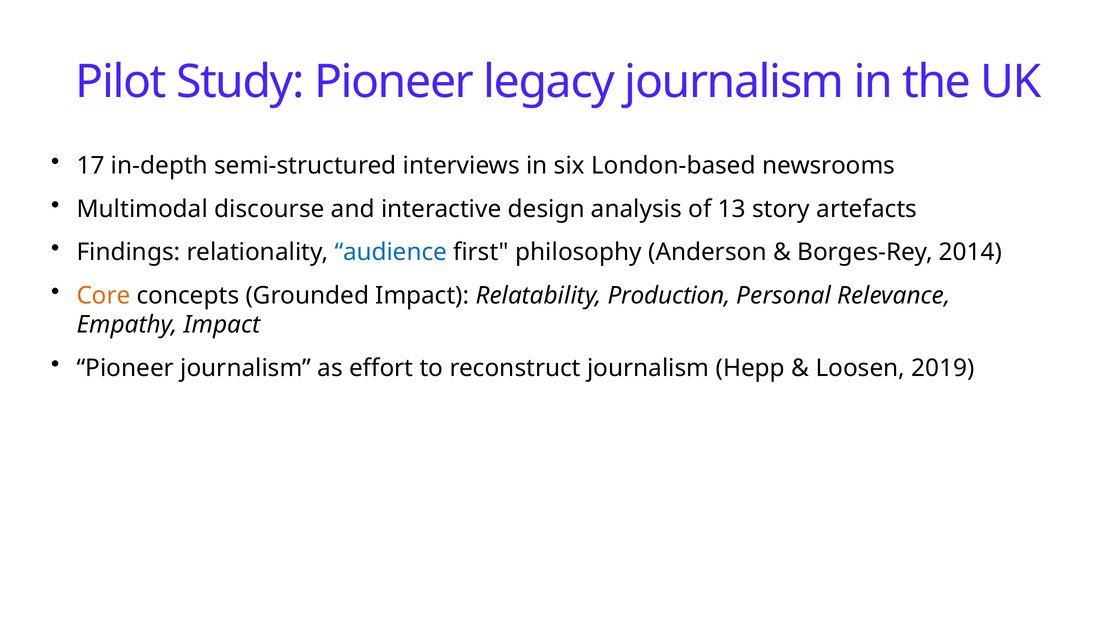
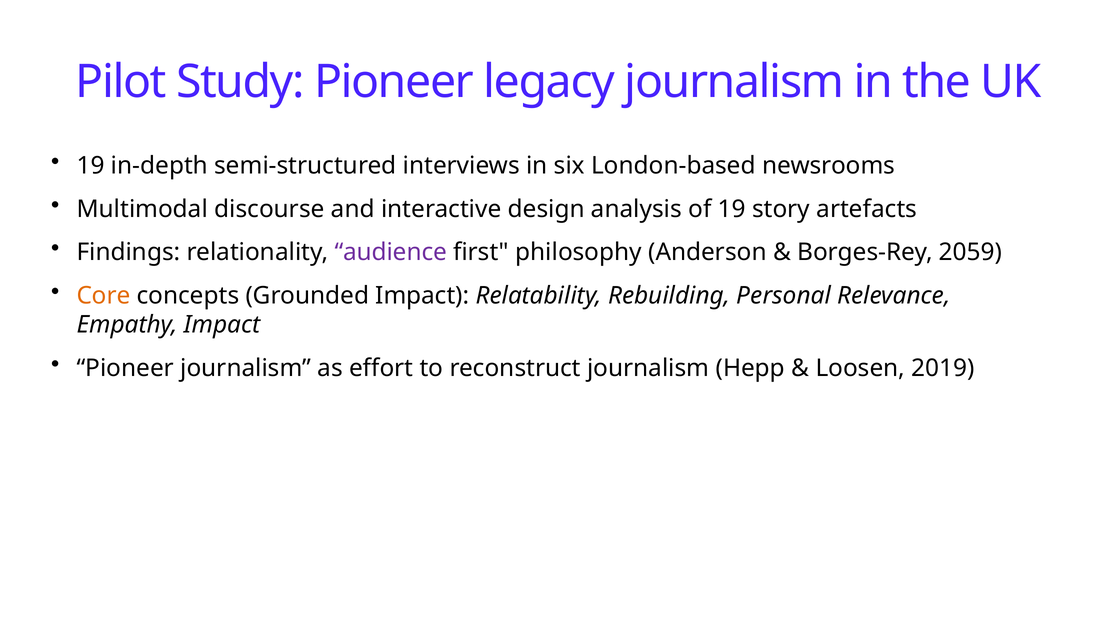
17 at (91, 166): 17 -> 19
of 13: 13 -> 19
audience colour: blue -> purple
2014: 2014 -> 2059
Production: Production -> Rebuilding
